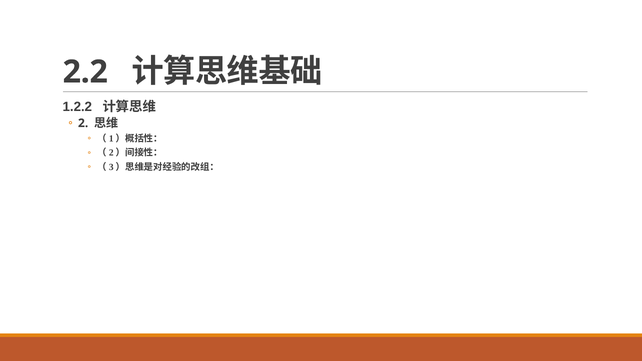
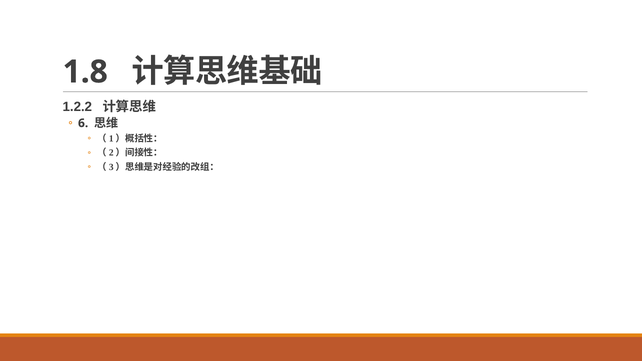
2.2: 2.2 -> 1.8
2: 2 -> 6
